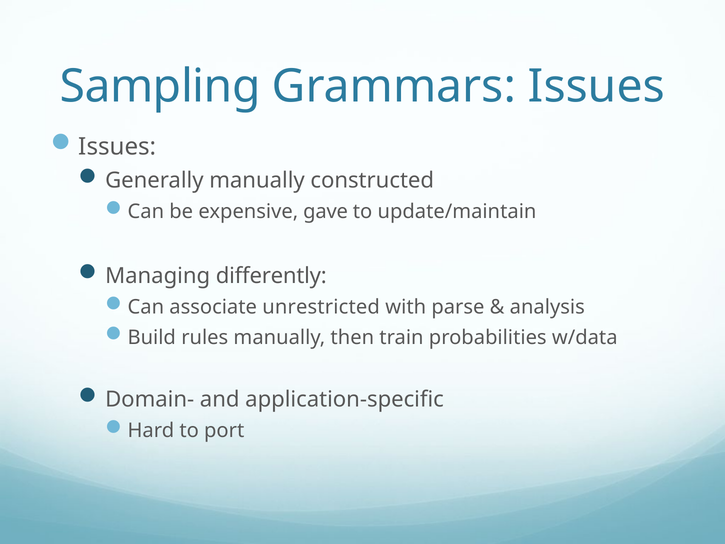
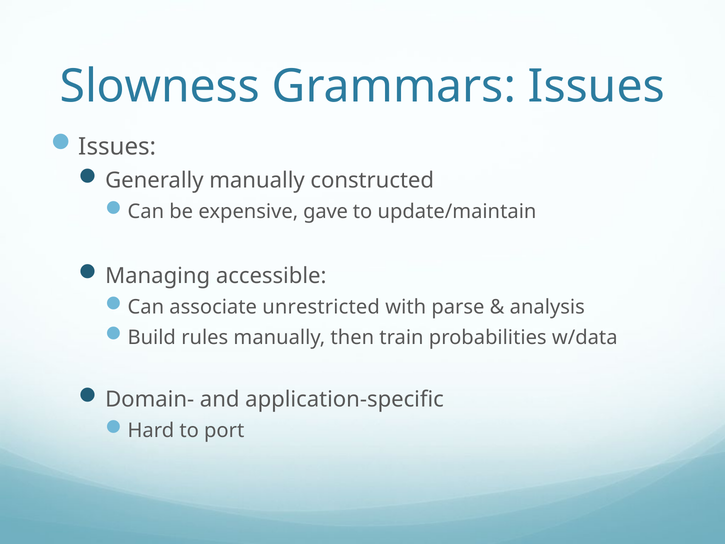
Sampling: Sampling -> Slowness
differently: differently -> accessible
